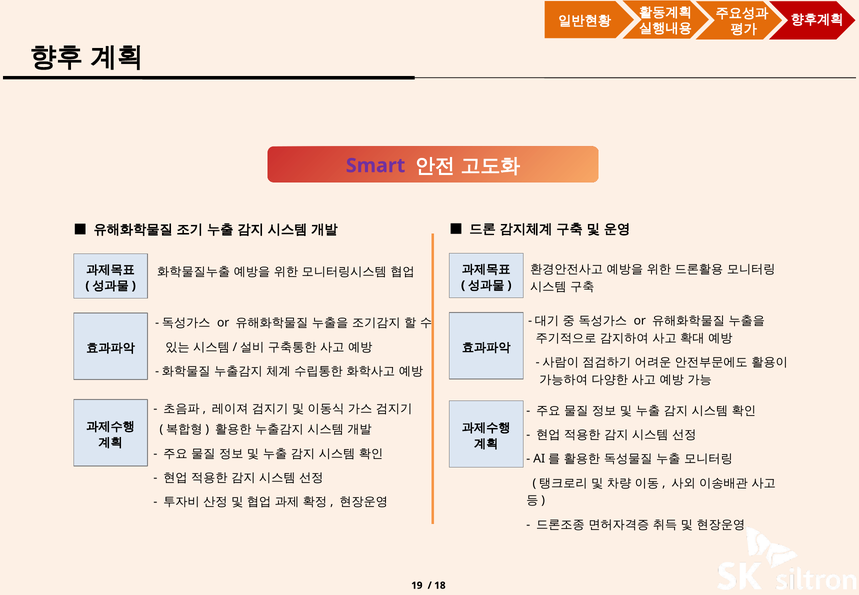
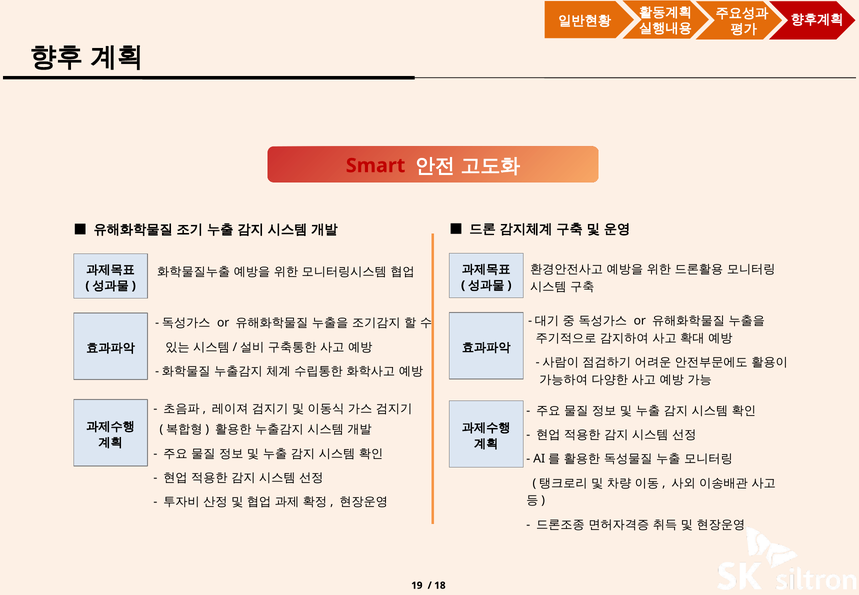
Smart colour: purple -> red
